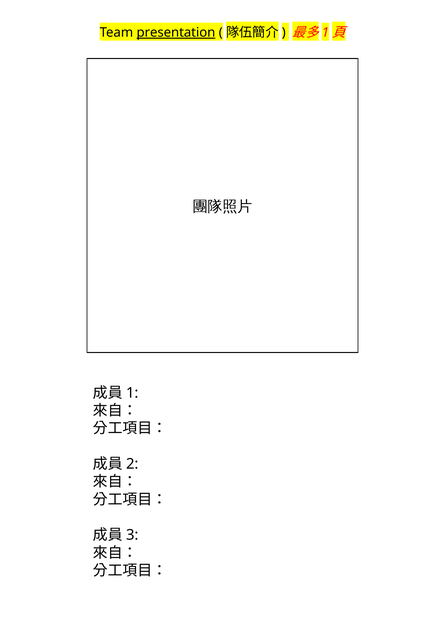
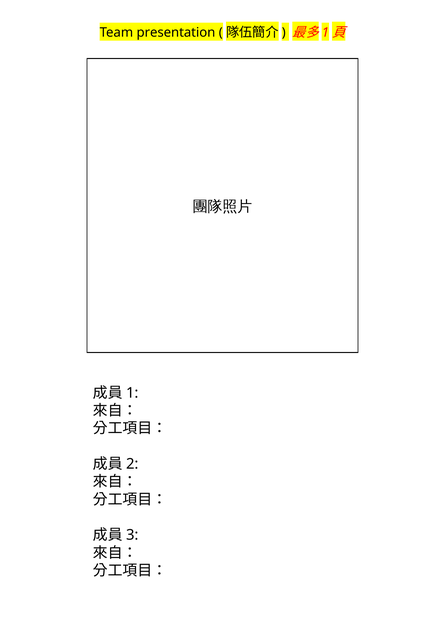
presentation underline: present -> none
